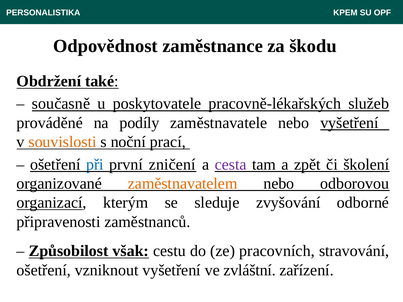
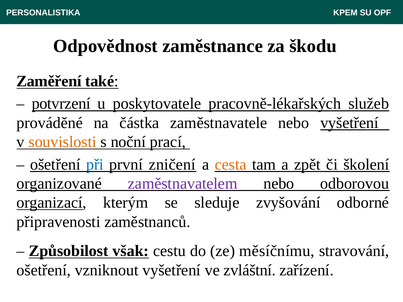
Obdržení: Obdržení -> Zaměření
současně: současně -> potvrzení
podíly: podíly -> částka
cesta colour: purple -> orange
zaměstnavatelem colour: orange -> purple
pracovních: pracovních -> měsíčnímu
